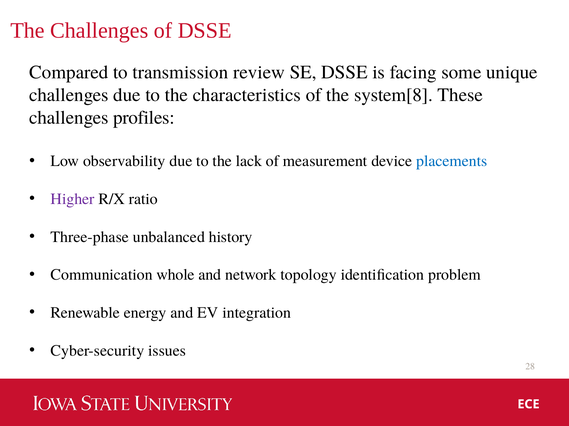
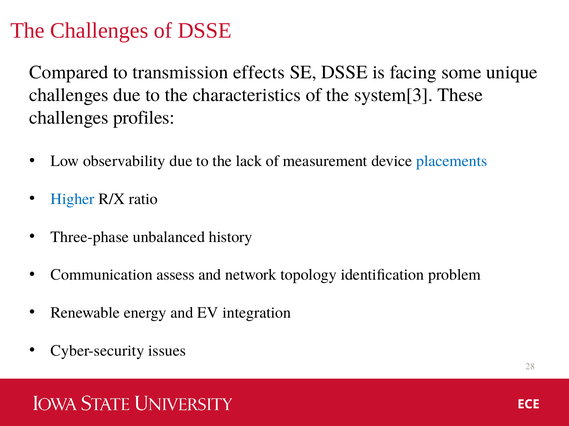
review: review -> effects
system[8: system[8 -> system[3
Higher colour: purple -> blue
whole: whole -> assess
